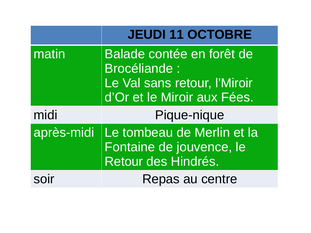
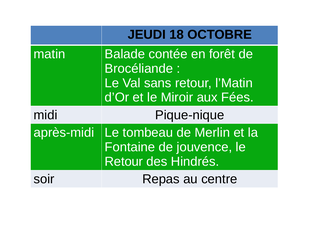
11: 11 -> 18
l’Miroir: l’Miroir -> l’Matin
